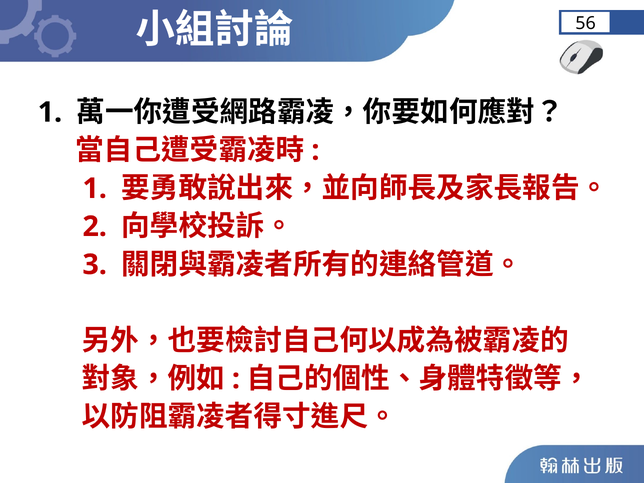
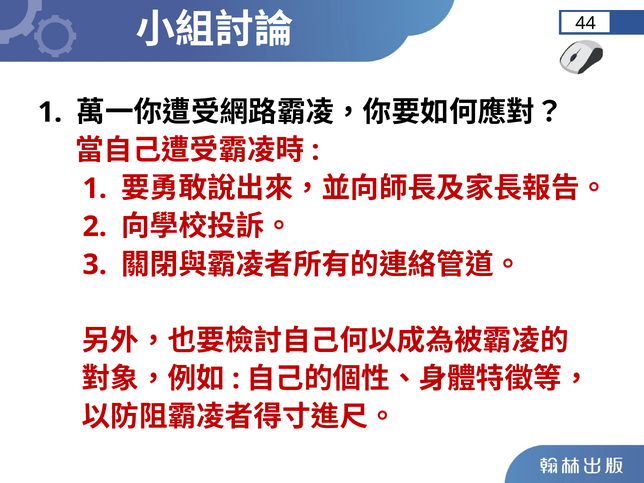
56: 56 -> 44
